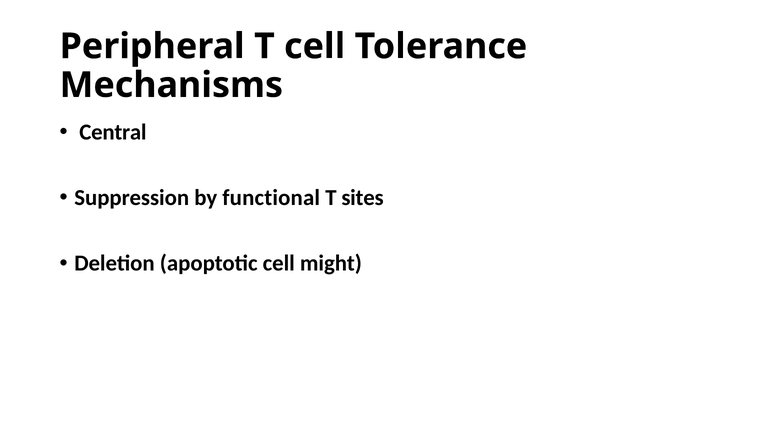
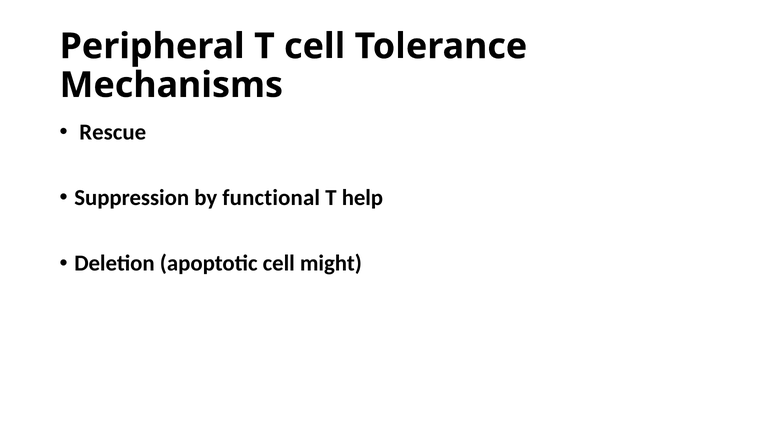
Central: Central -> Rescue
sites: sites -> help
